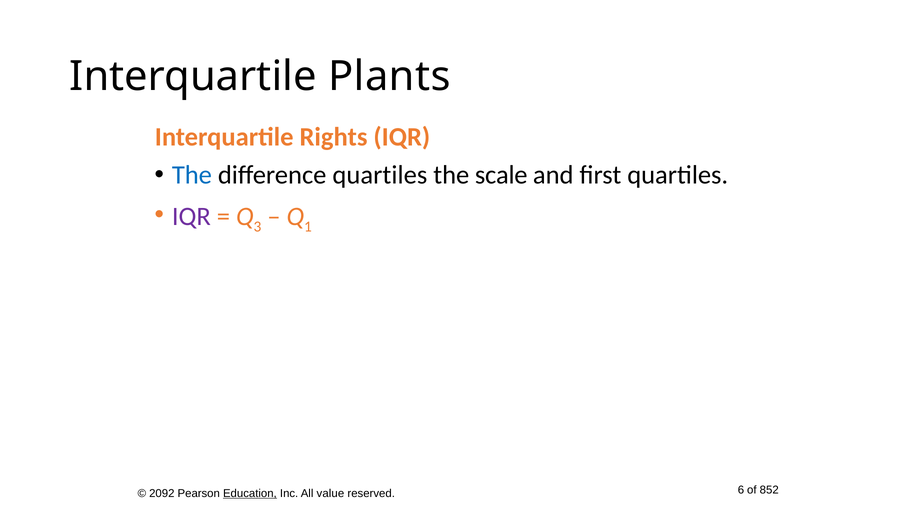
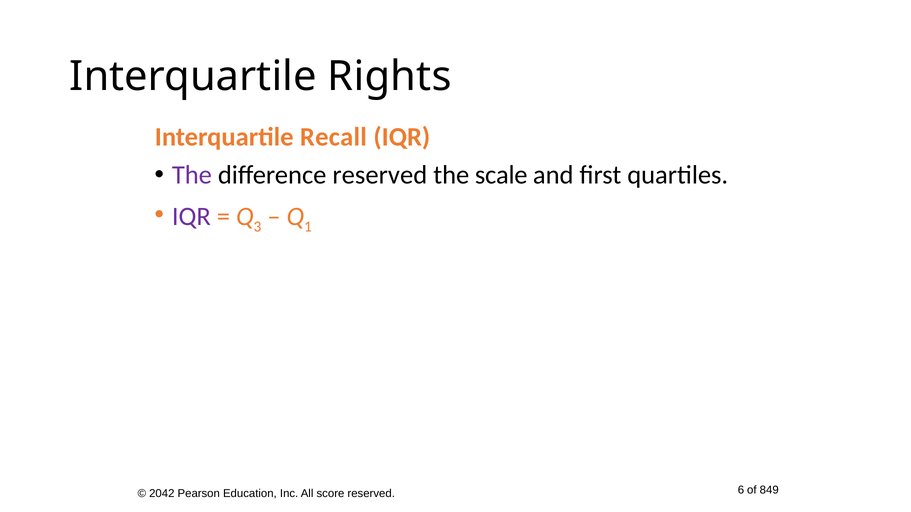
Plants: Plants -> Rights
Rights: Rights -> Recall
The at (192, 175) colour: blue -> purple
difference quartiles: quartiles -> reserved
852: 852 -> 849
2092: 2092 -> 2042
Education underline: present -> none
value: value -> score
